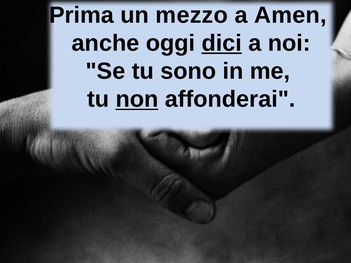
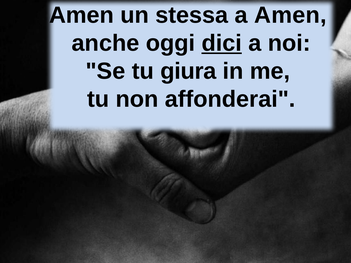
Prima at (81, 15): Prima -> Amen
mezzo: mezzo -> stessa
sono: sono -> giura
non underline: present -> none
